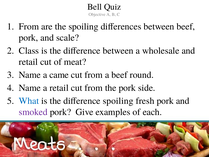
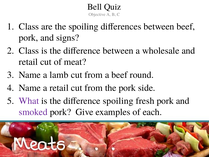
From at (29, 26): From -> Class
scale: scale -> signs
came: came -> lamb
What colour: blue -> purple
